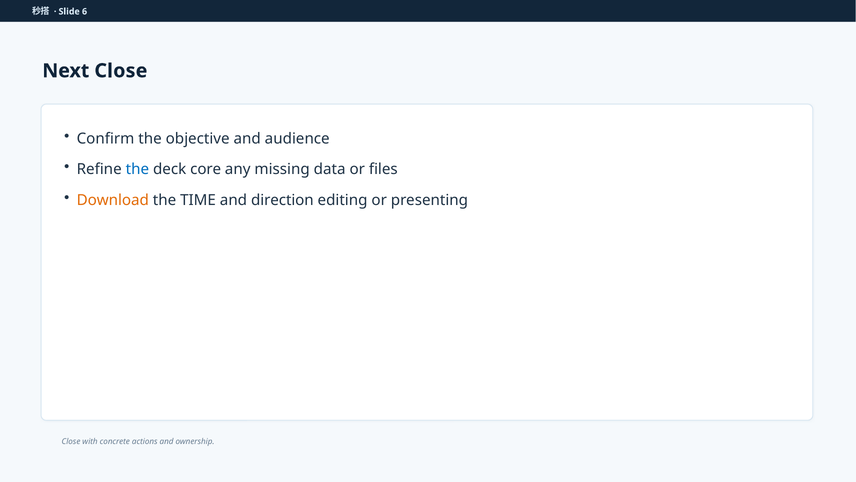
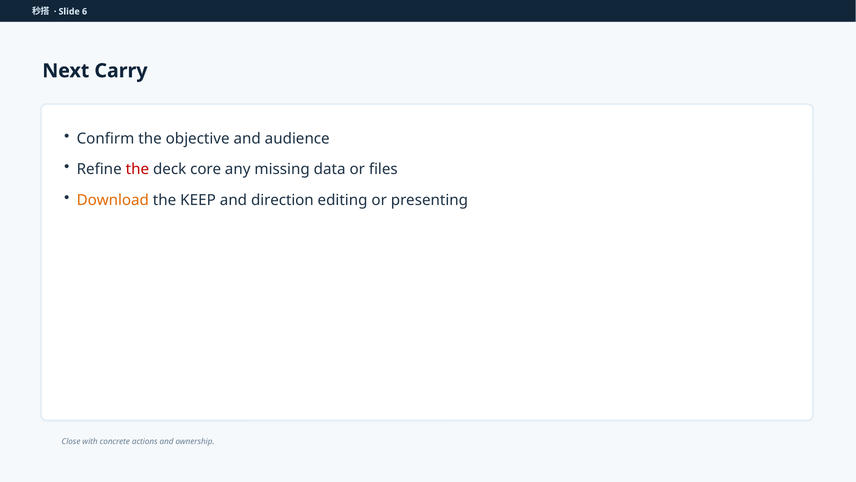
Next Close: Close -> Carry
the at (137, 169) colour: blue -> red
TIME: TIME -> KEEP
